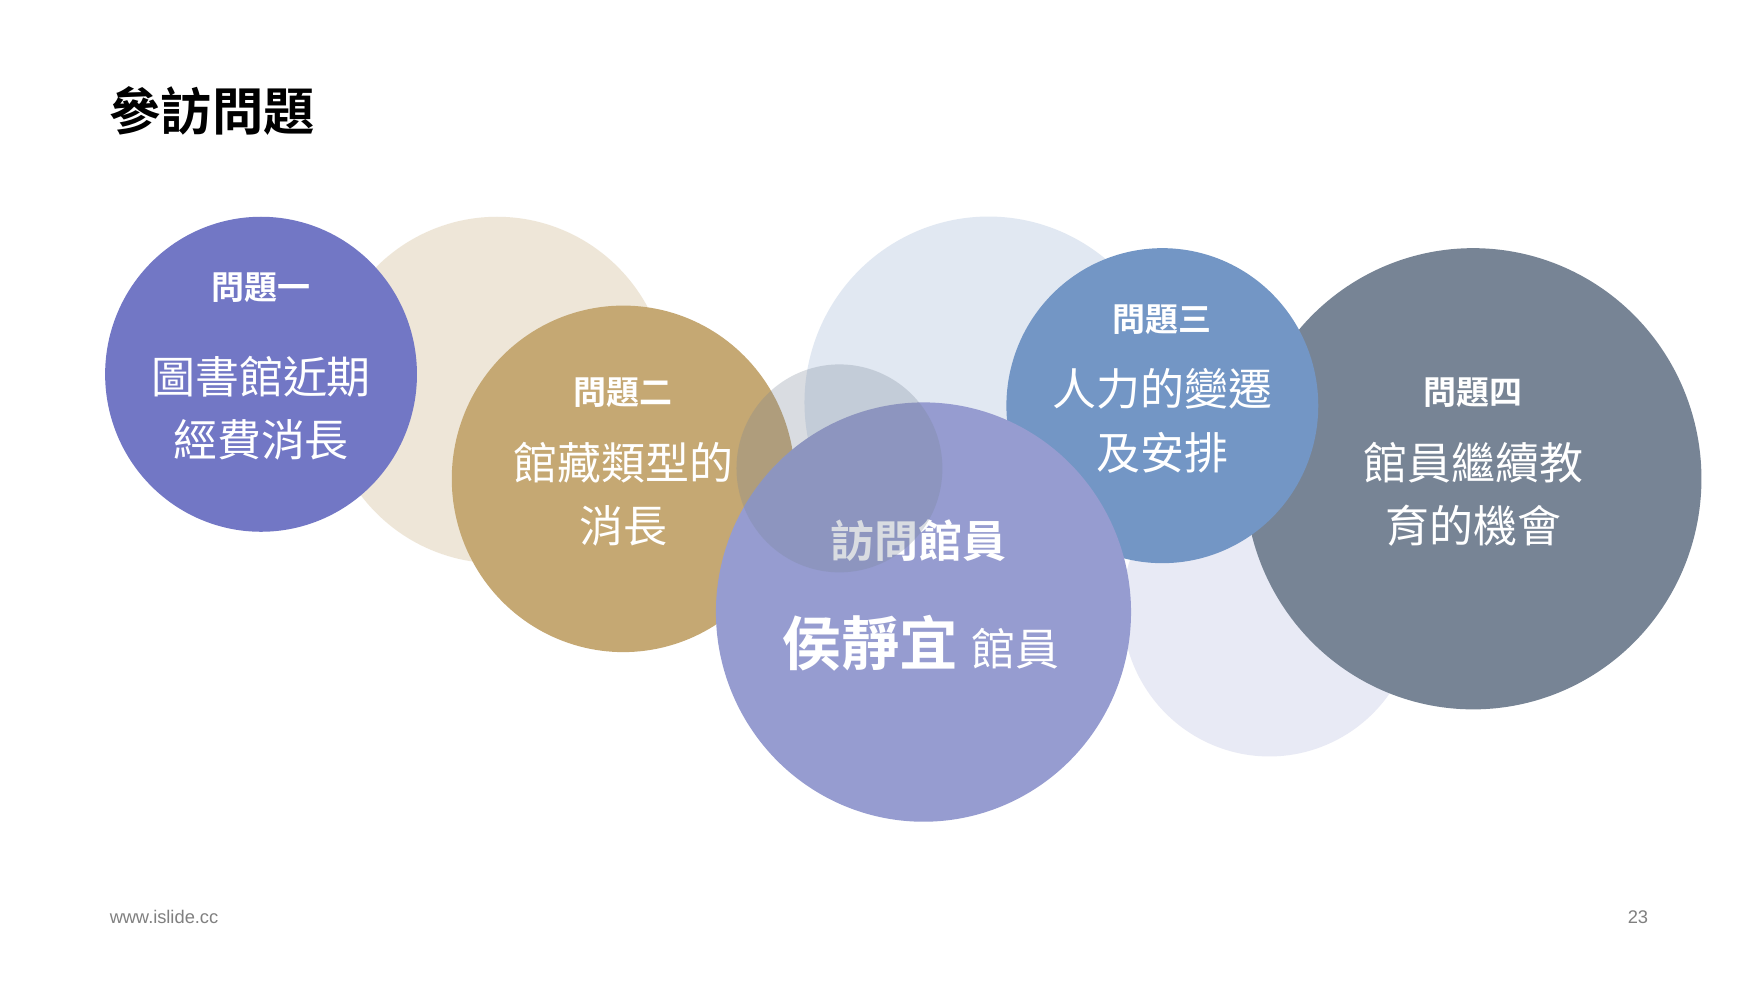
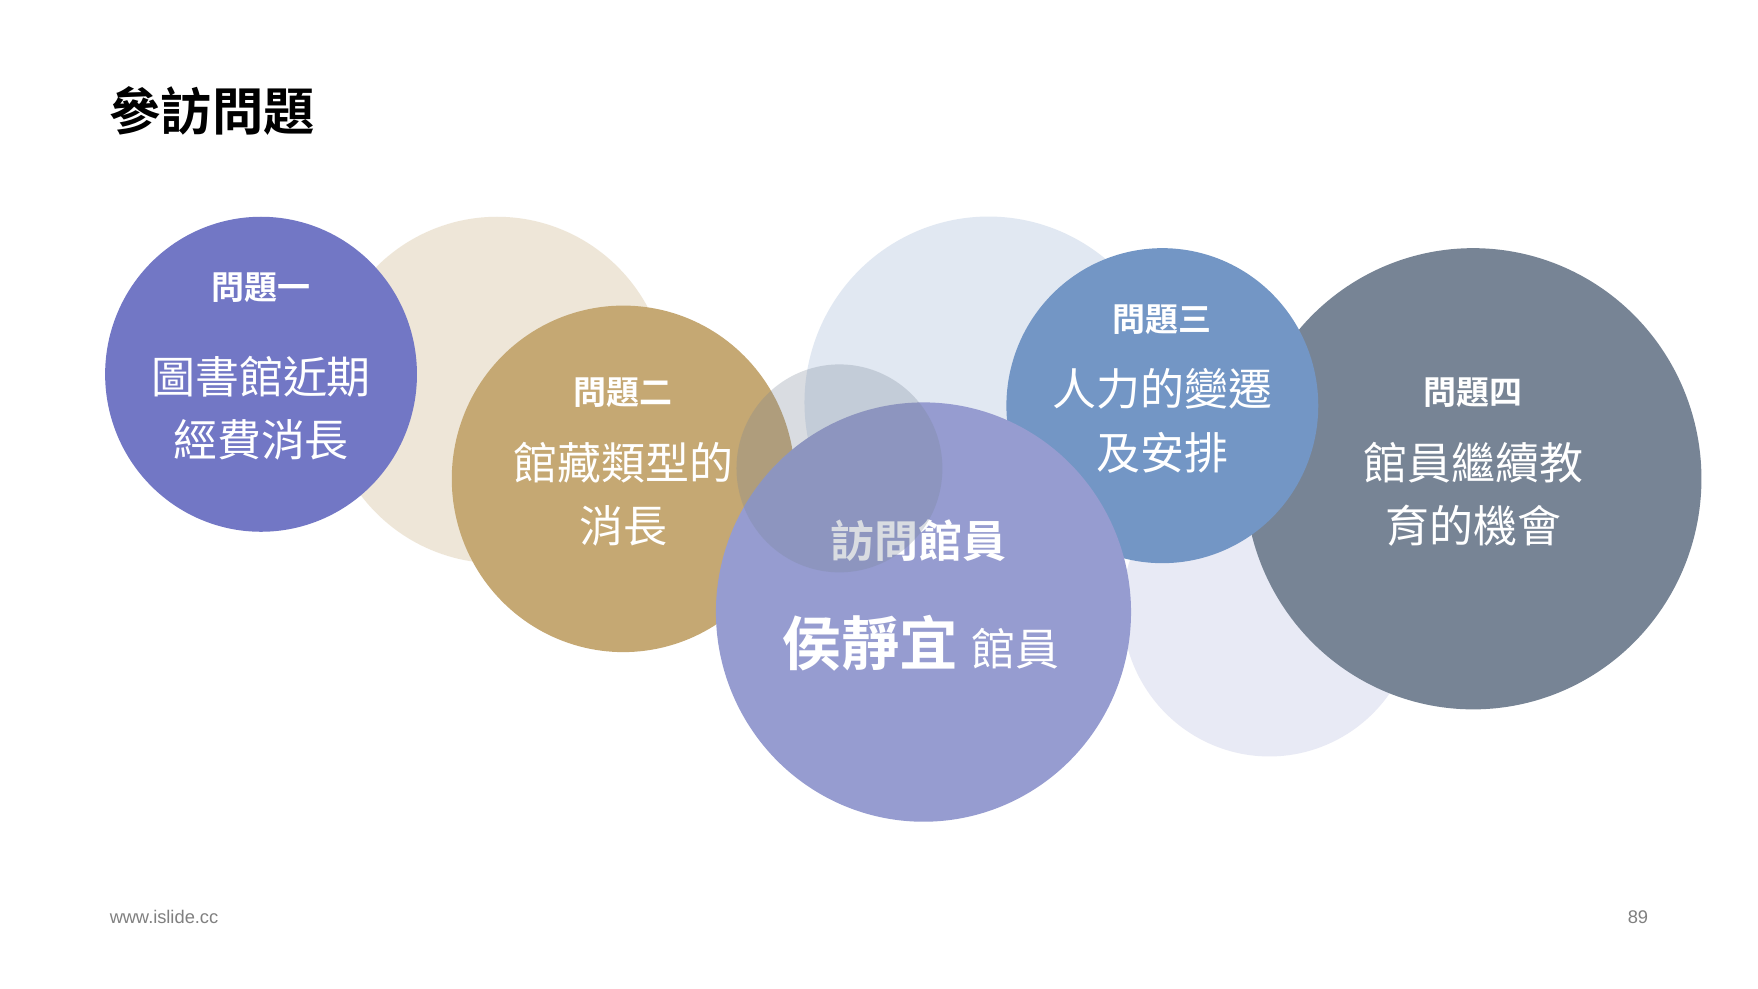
23: 23 -> 89
